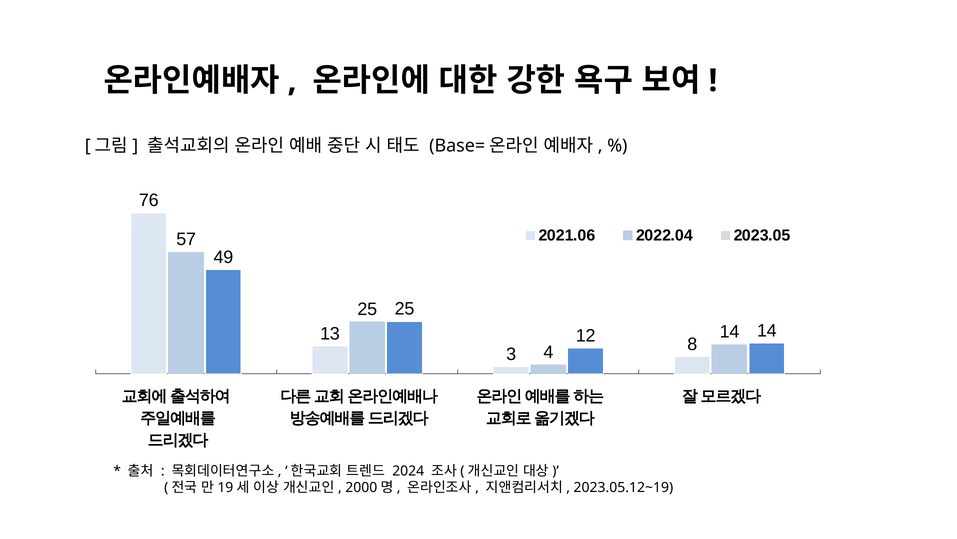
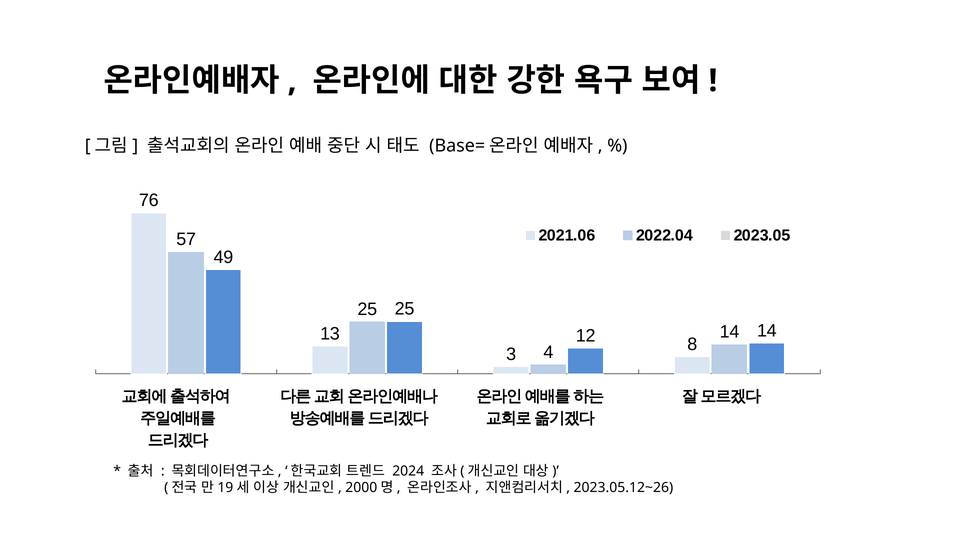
2023.05.12~19: 2023.05.12~19 -> 2023.05.12~26
